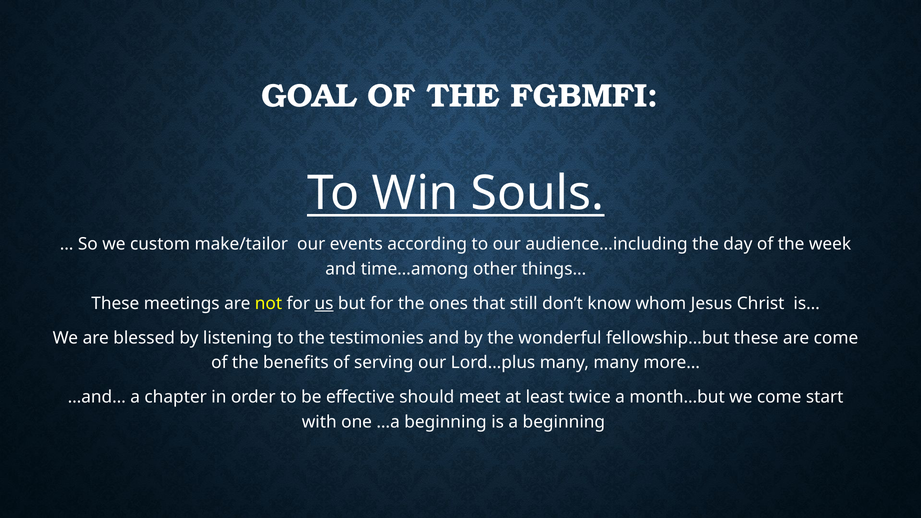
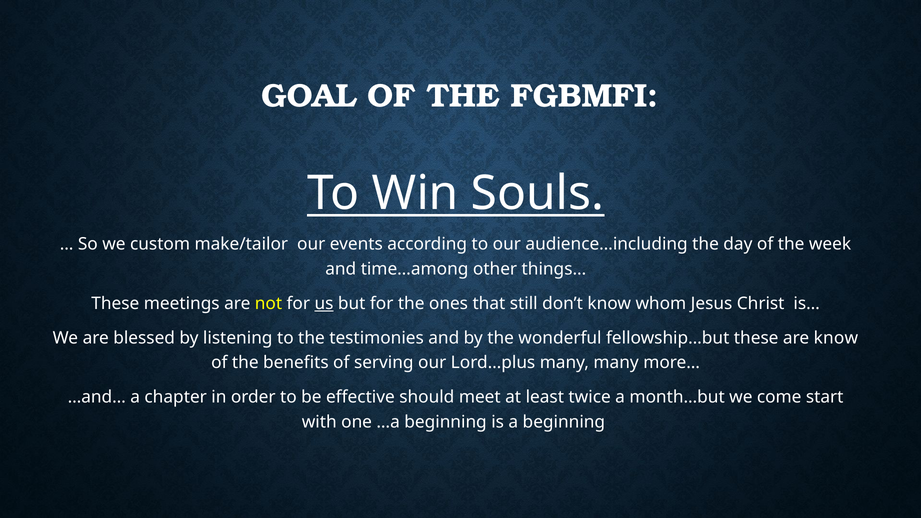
are come: come -> know
